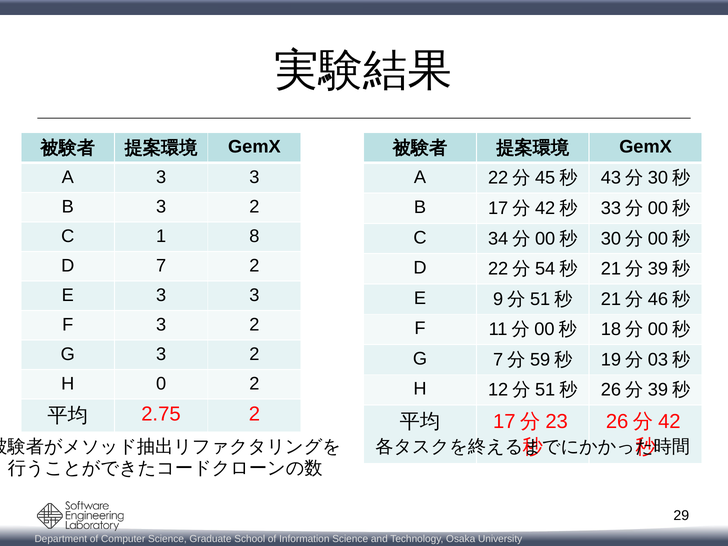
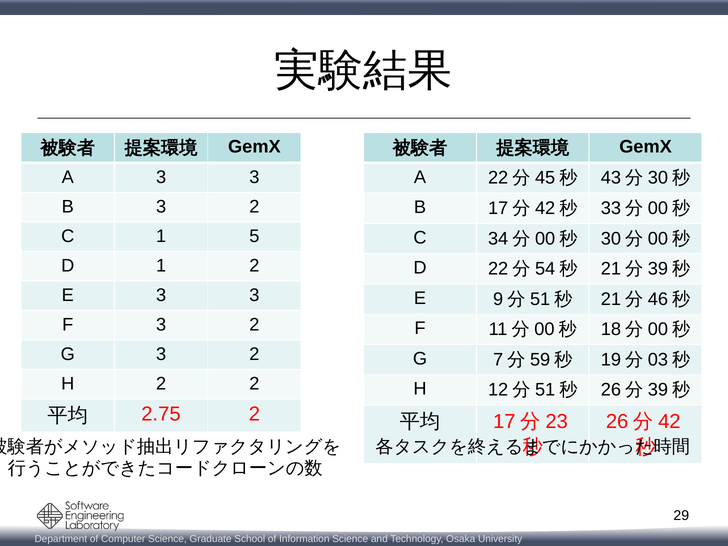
8: 8 -> 5
D 7: 7 -> 1
H 0: 0 -> 2
